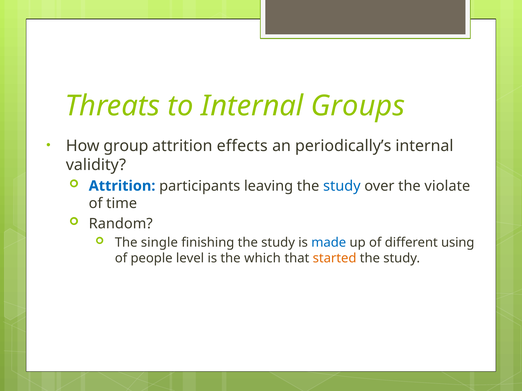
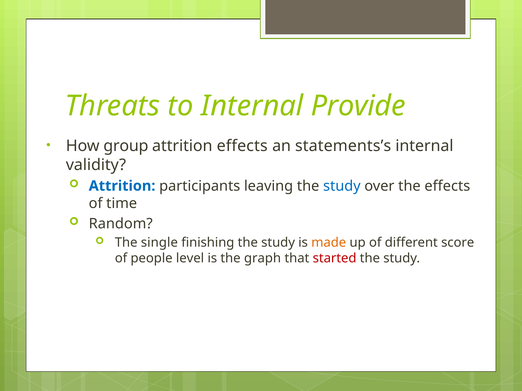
Groups: Groups -> Provide
periodically’s: periodically’s -> statements’s
the violate: violate -> effects
made colour: blue -> orange
using: using -> score
which: which -> graph
started colour: orange -> red
